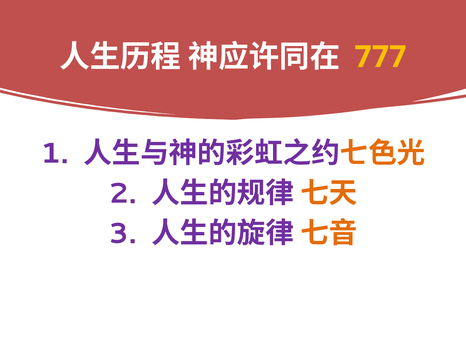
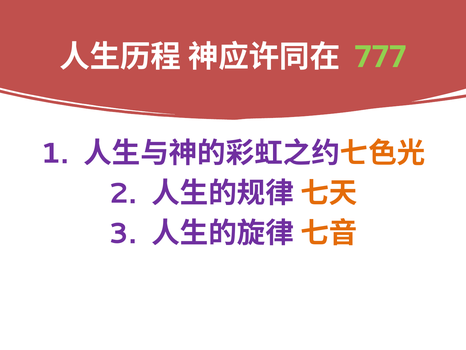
777 colour: yellow -> light green
